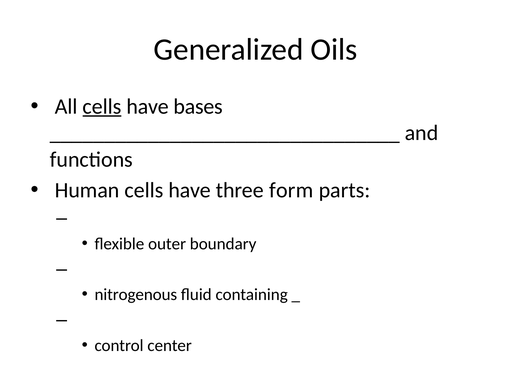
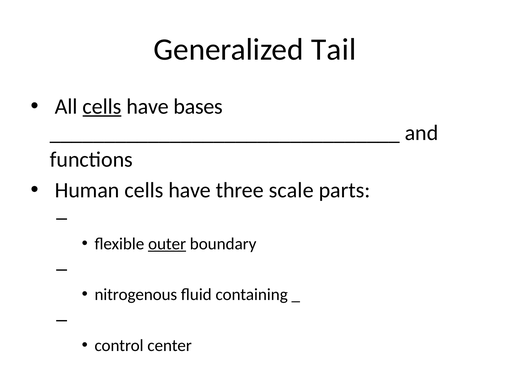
Oils: Oils -> Tail
form: form -> scale
outer underline: none -> present
